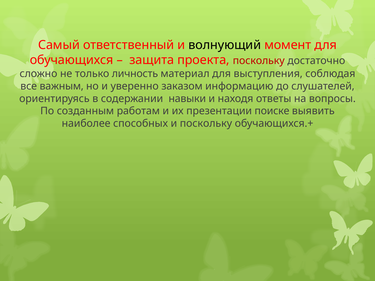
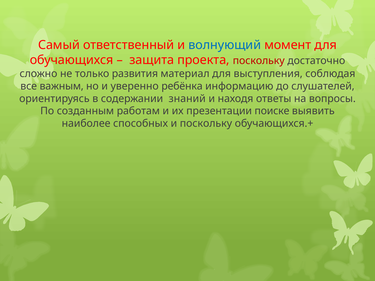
волнующий colour: black -> blue
личность: личность -> развития
заказом: заказом -> ребёнка
навыки: навыки -> знаний
